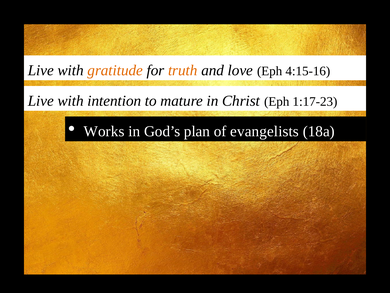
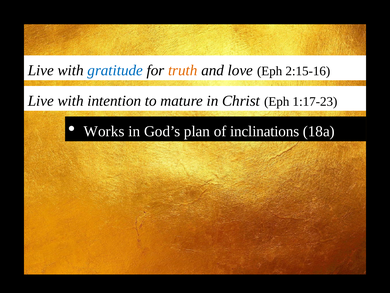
gratitude colour: orange -> blue
4:15-16: 4:15-16 -> 2:15-16
evangelists: evangelists -> inclinations
